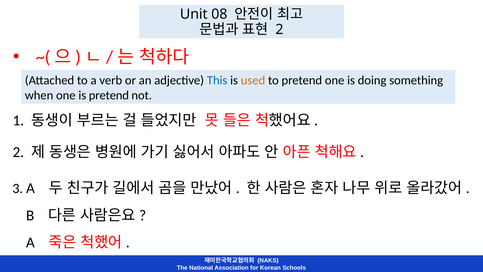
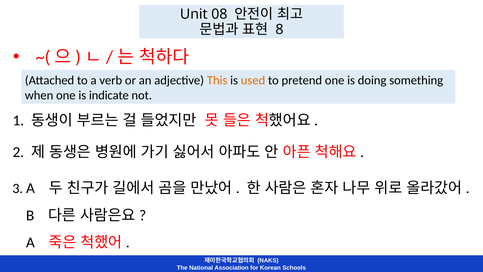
2 at (279, 29): 2 -> 8
This colour: blue -> orange
is pretend: pretend -> indicate
